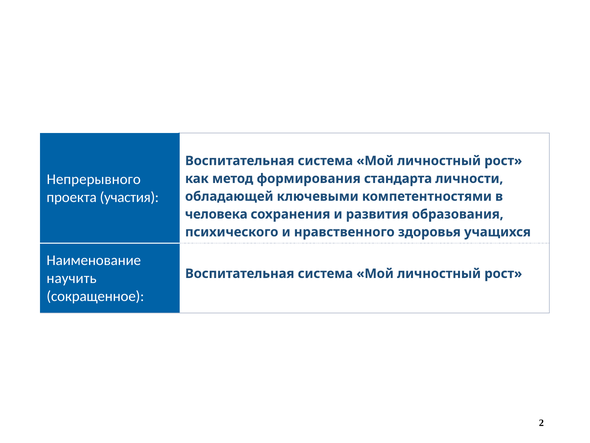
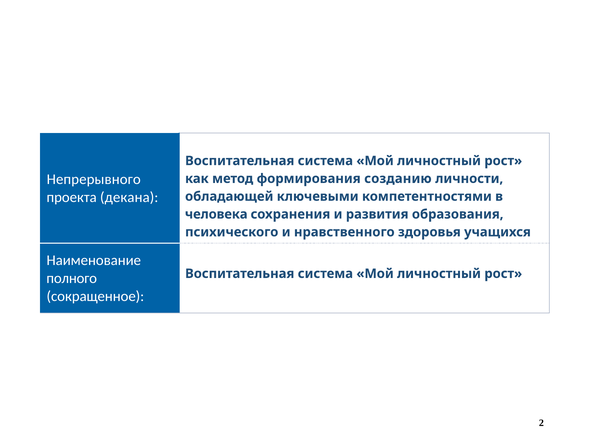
стандарта: стандарта -> созданию
участия: участия -> декана
научить: научить -> полного
